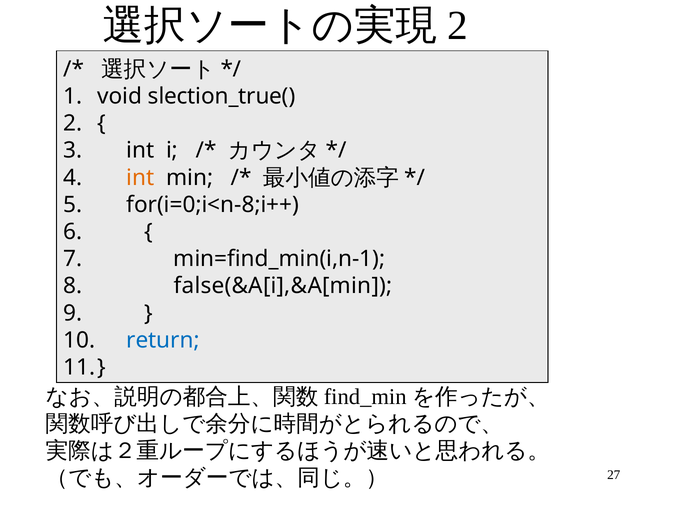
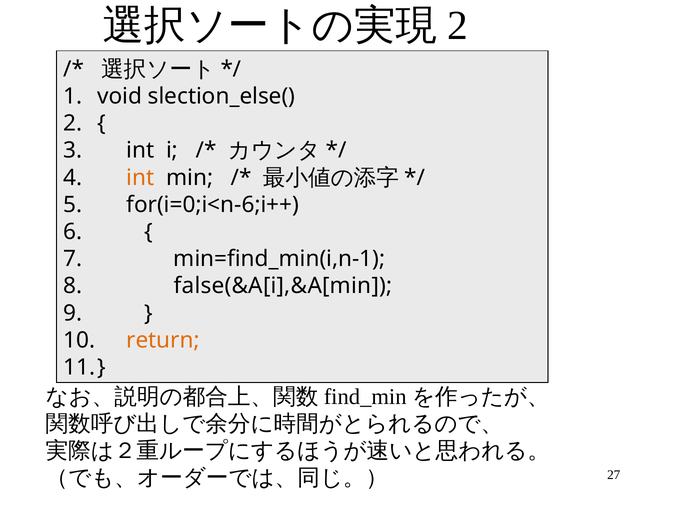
slection_true(: slection_true( -> slection_else(
for(i=0;i<n-8;i++: for(i=0;i<n-8;i++ -> for(i=0;i<n-6;i++
return colour: blue -> orange
